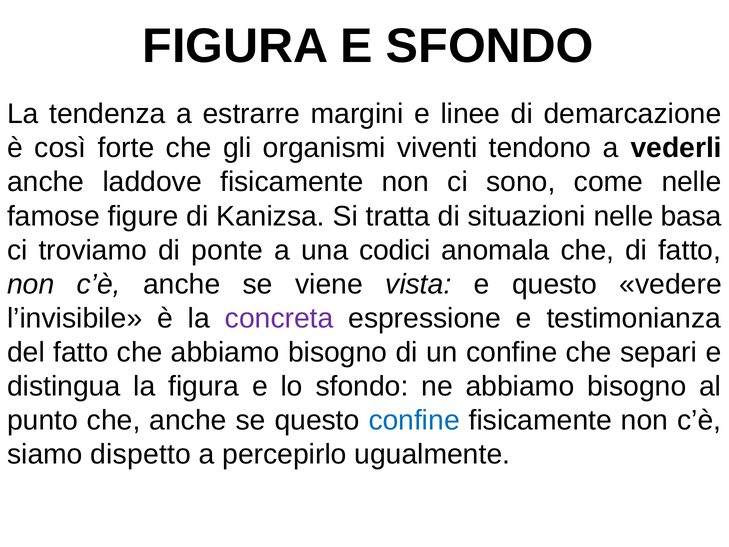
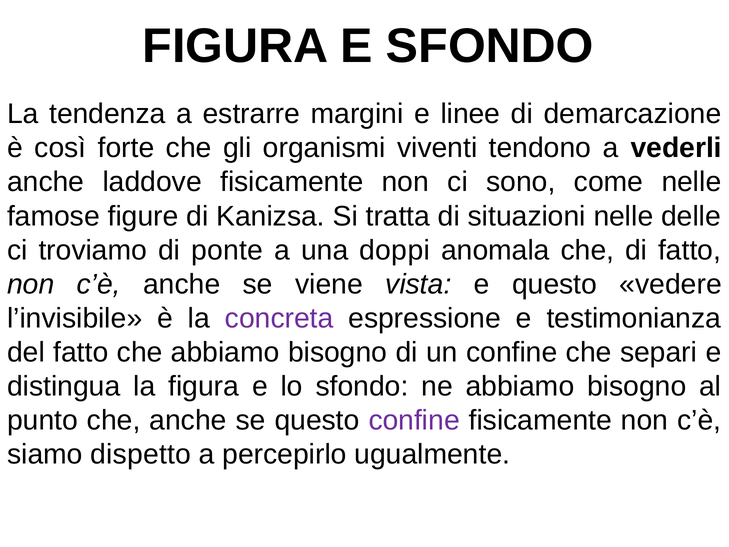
basa: basa -> delle
codici: codici -> doppi
confine at (414, 420) colour: blue -> purple
